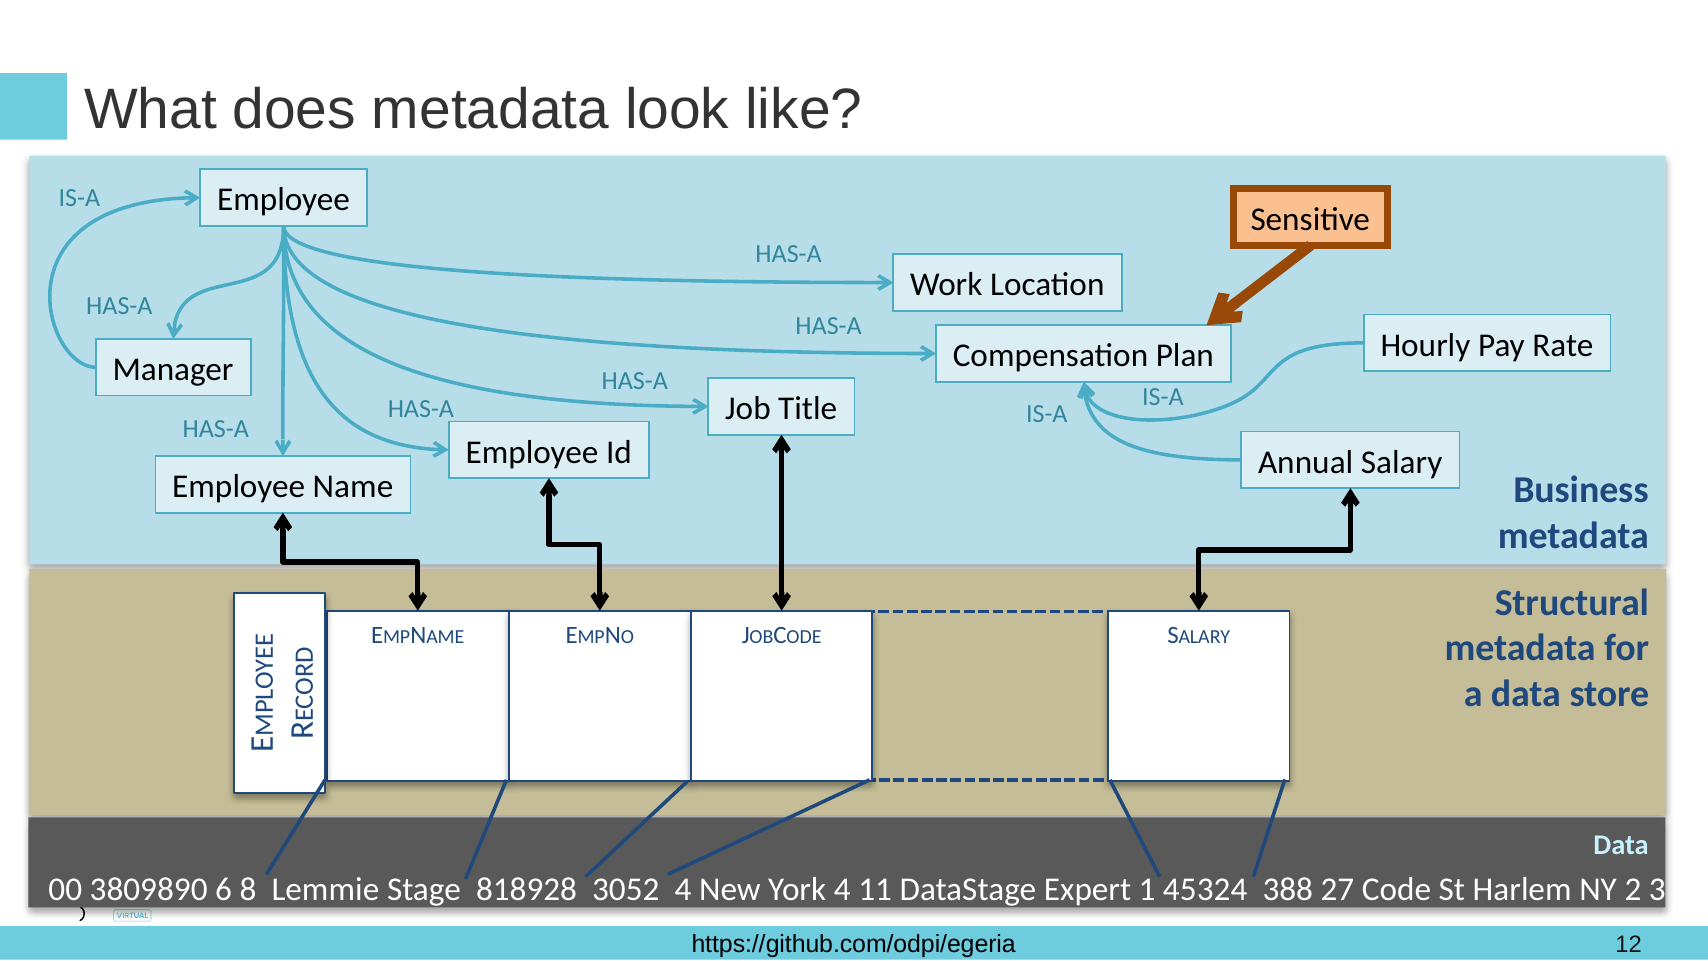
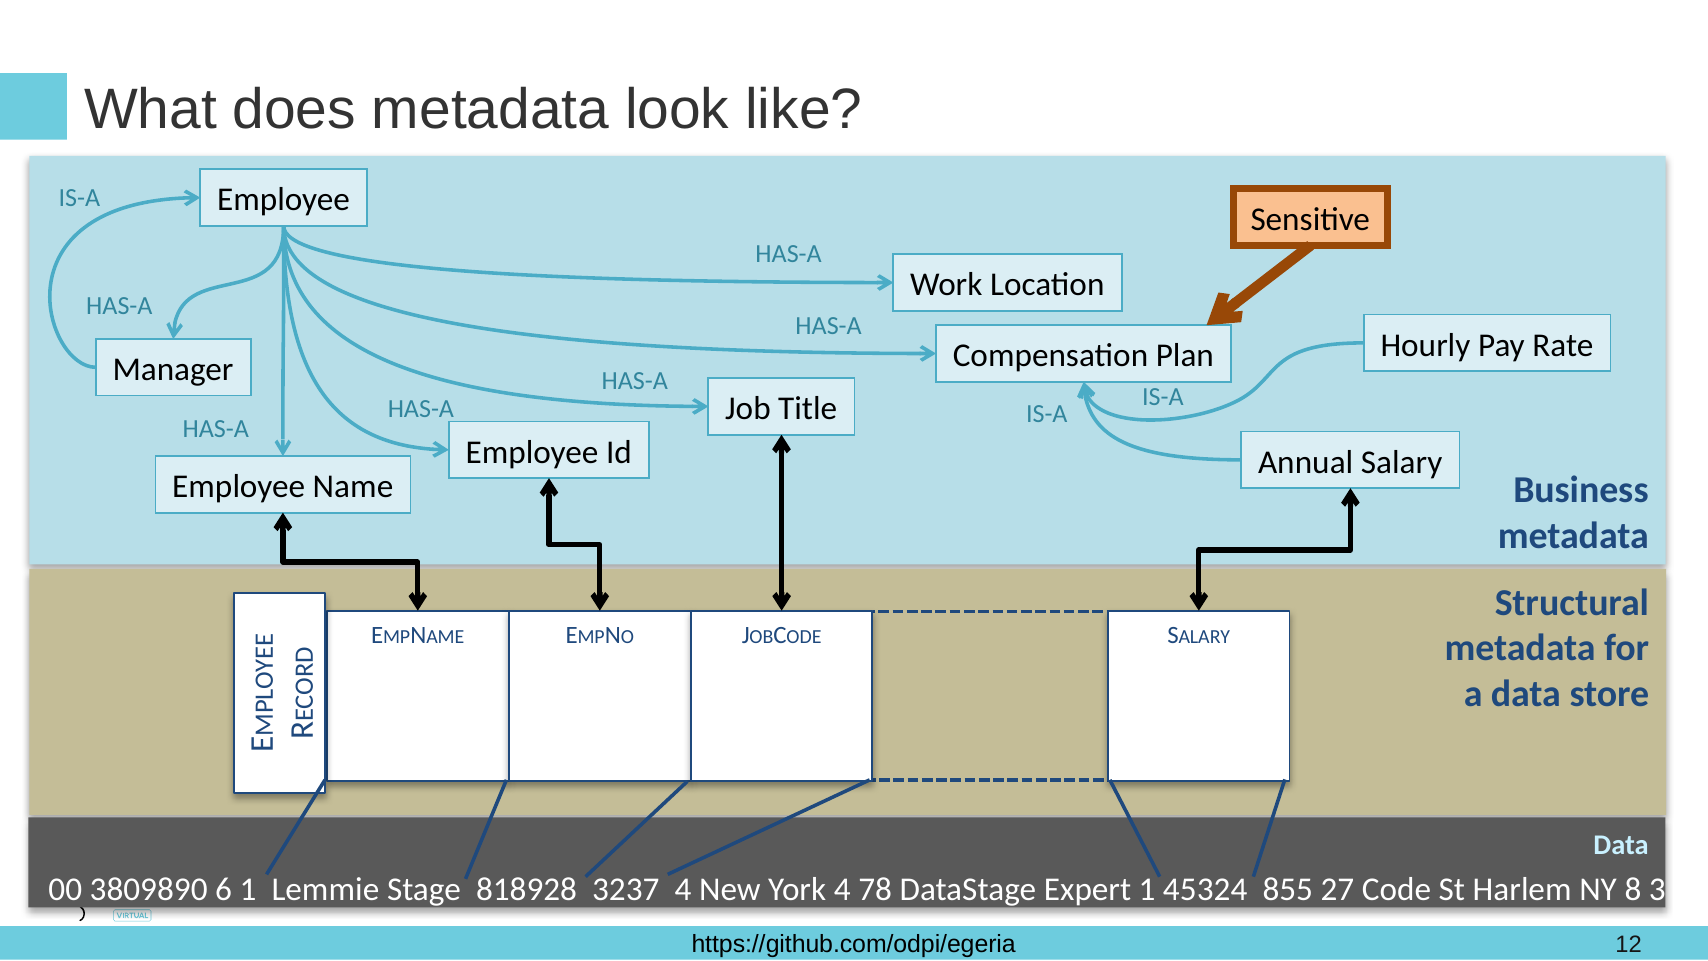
6 8: 8 -> 1
3052: 3052 -> 3237
11: 11 -> 78
388: 388 -> 855
2: 2 -> 8
